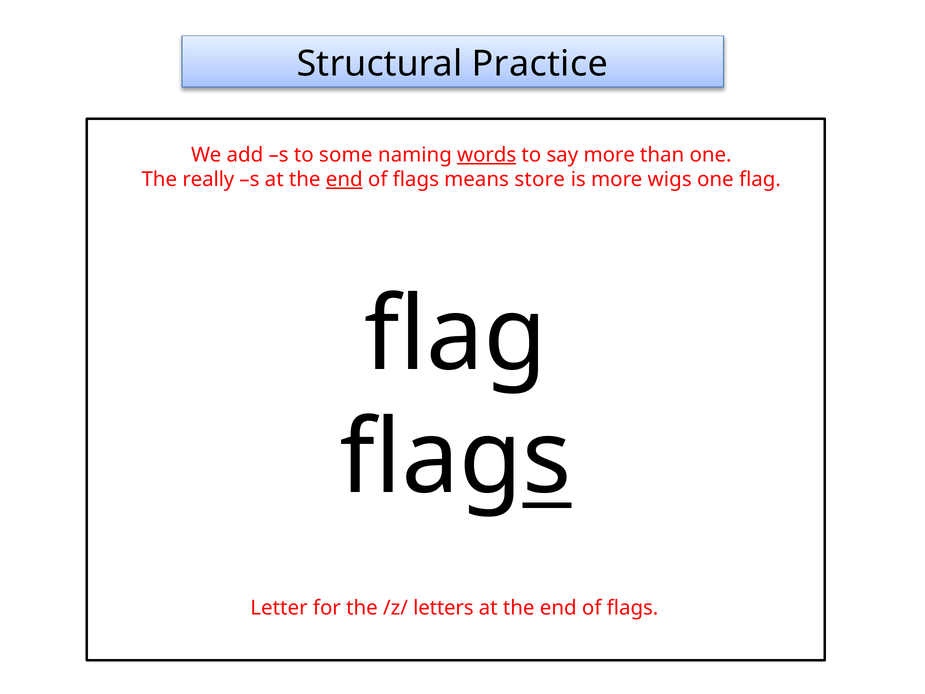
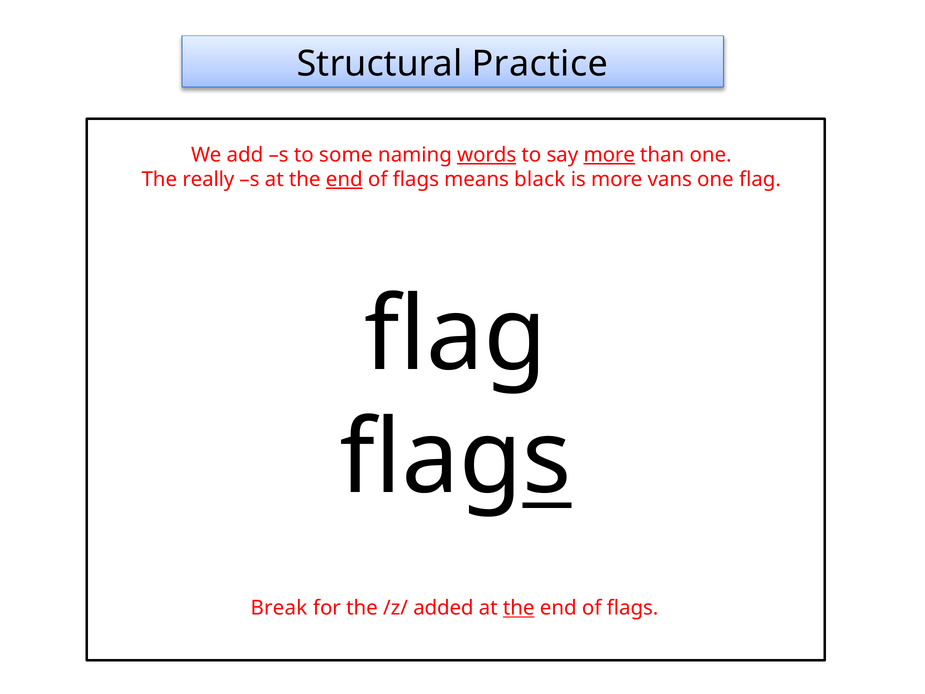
more at (609, 155) underline: none -> present
store: store -> black
wigs: wigs -> vans
Letter: Letter -> Break
letters: letters -> added
the at (519, 608) underline: none -> present
